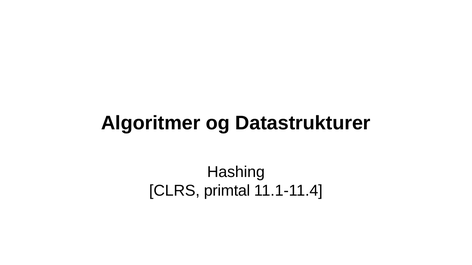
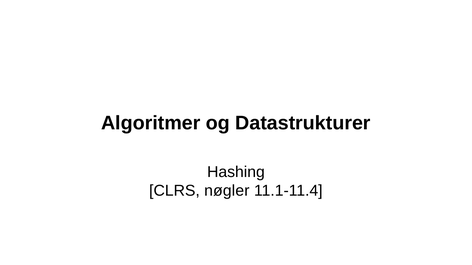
primtal: primtal -> nøgler
